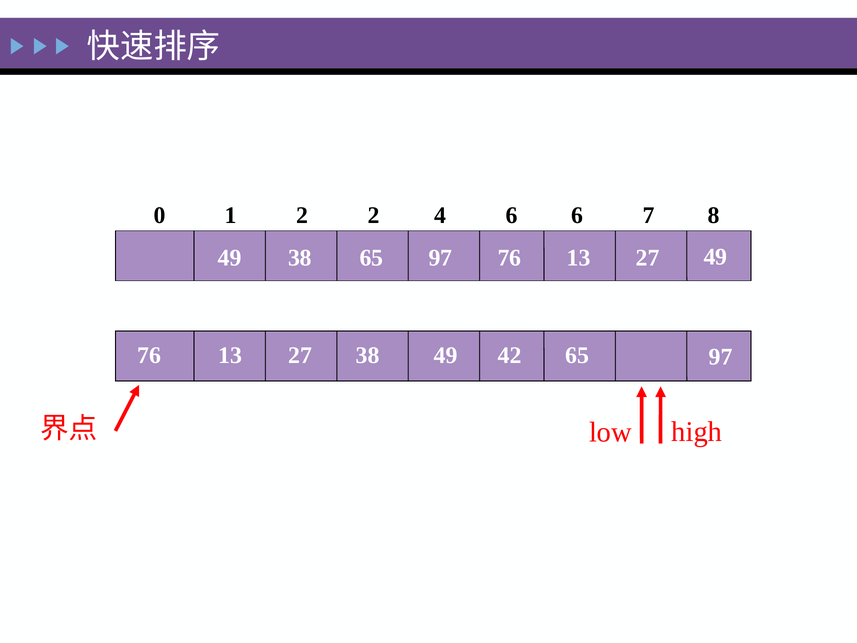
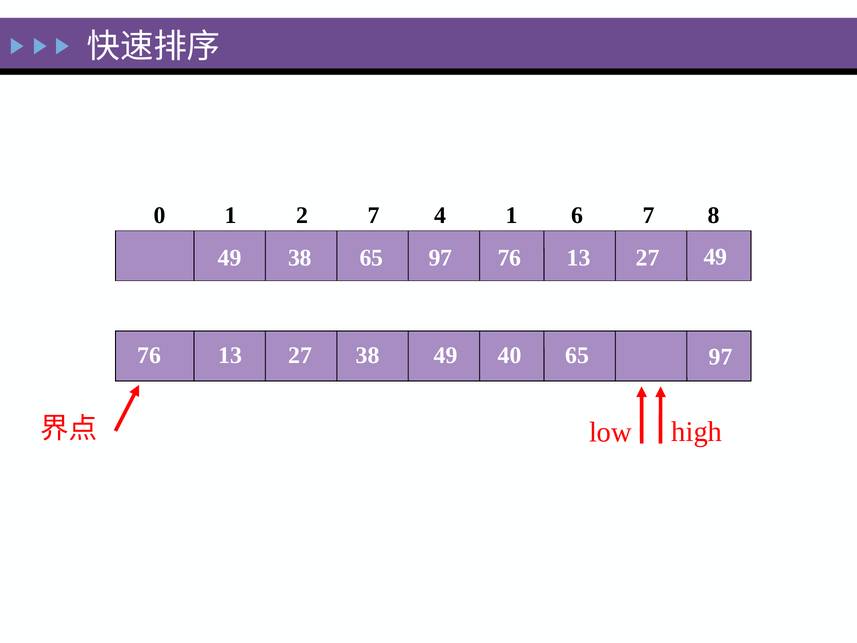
2 2: 2 -> 7
4 6: 6 -> 1
42: 42 -> 40
